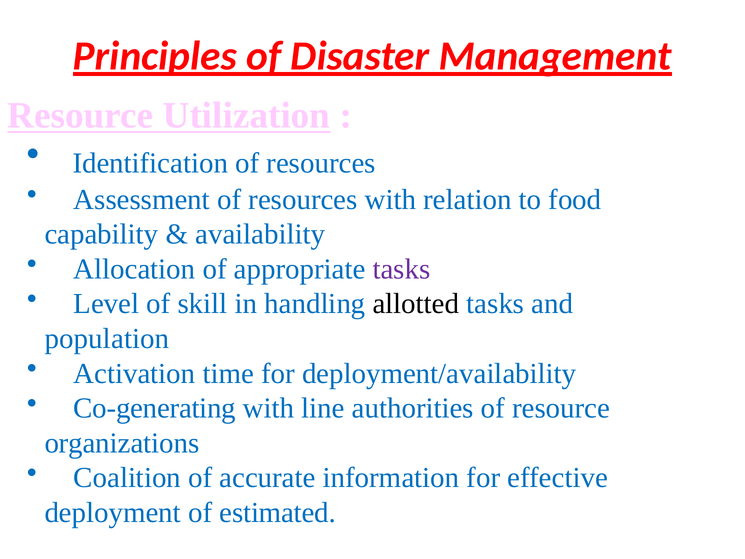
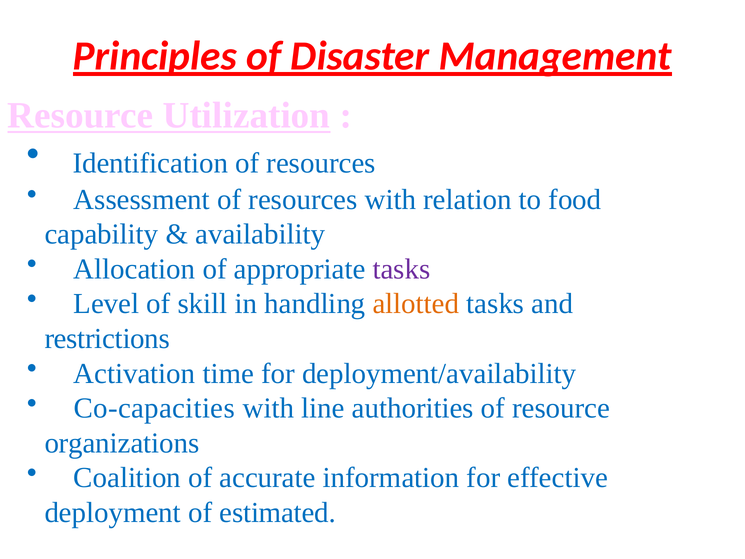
allotted colour: black -> orange
population: population -> restrictions
Co-generating: Co-generating -> Co-capacities
